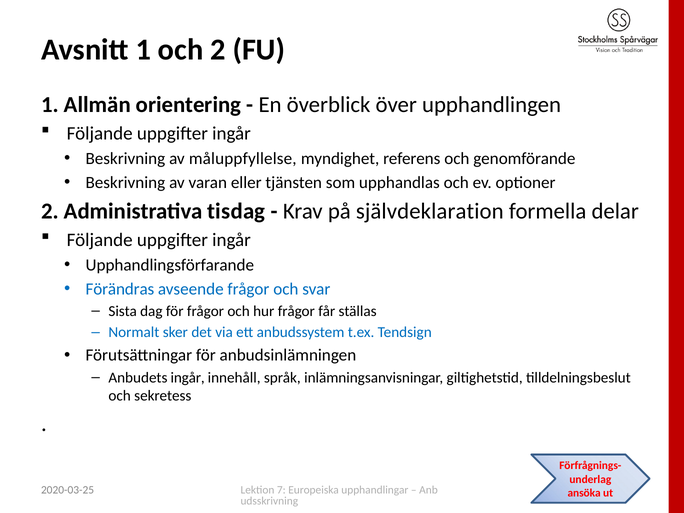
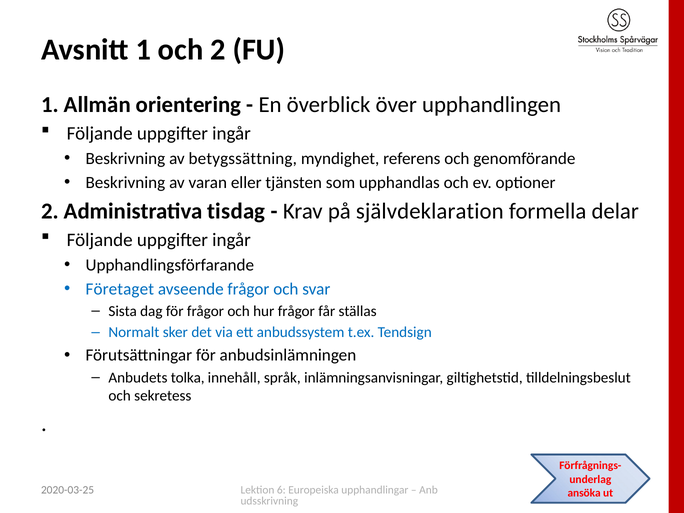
måluppfyllelse: måluppfyllelse -> betygssättning
Förändras: Förändras -> Företaget
Anbudets ingår: ingår -> tolka
7: 7 -> 6
